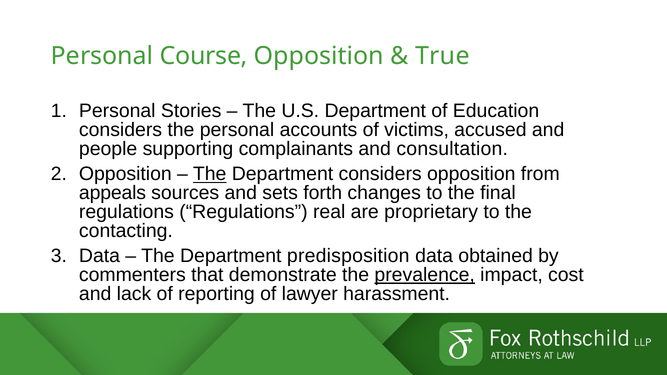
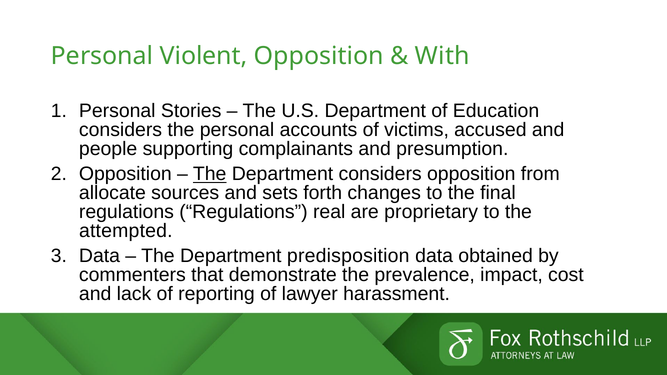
Course: Course -> Violent
True: True -> With
consultation: consultation -> presumption
appeals: appeals -> allocate
contacting: contacting -> attempted
prevalence underline: present -> none
